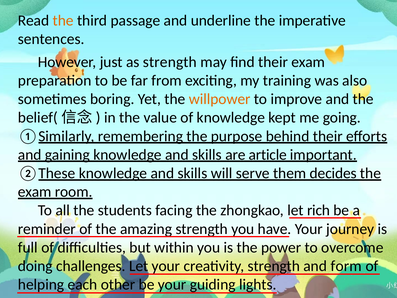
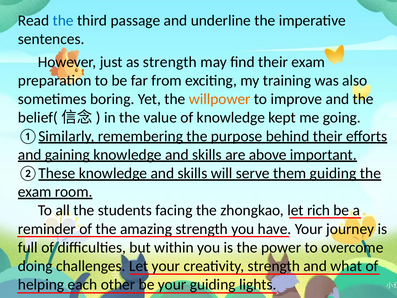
the at (63, 20) colour: orange -> blue
article: article -> above
them decides: decides -> guiding
form: form -> what
